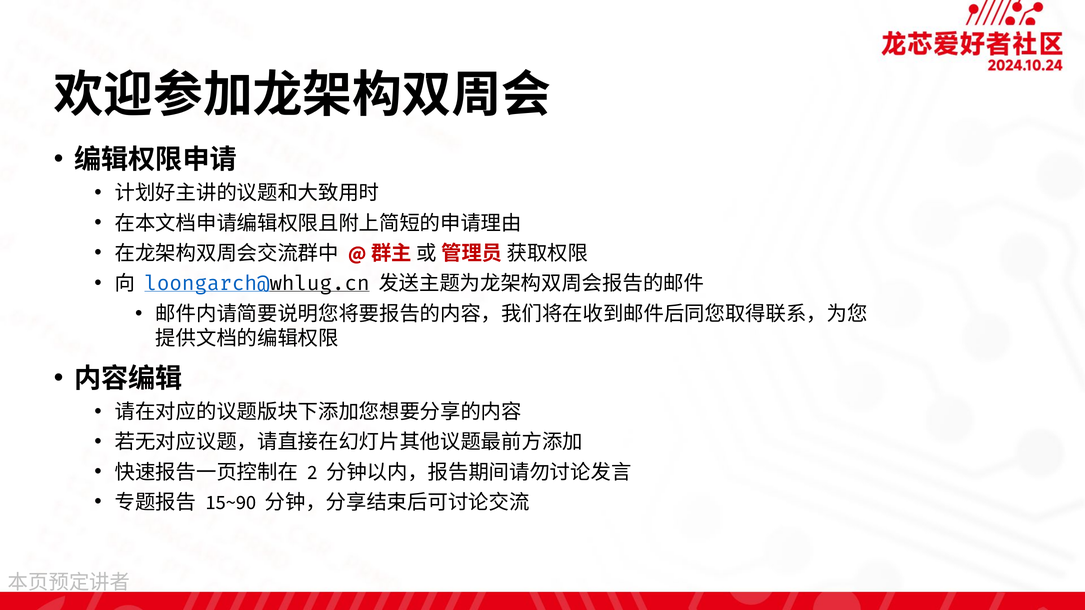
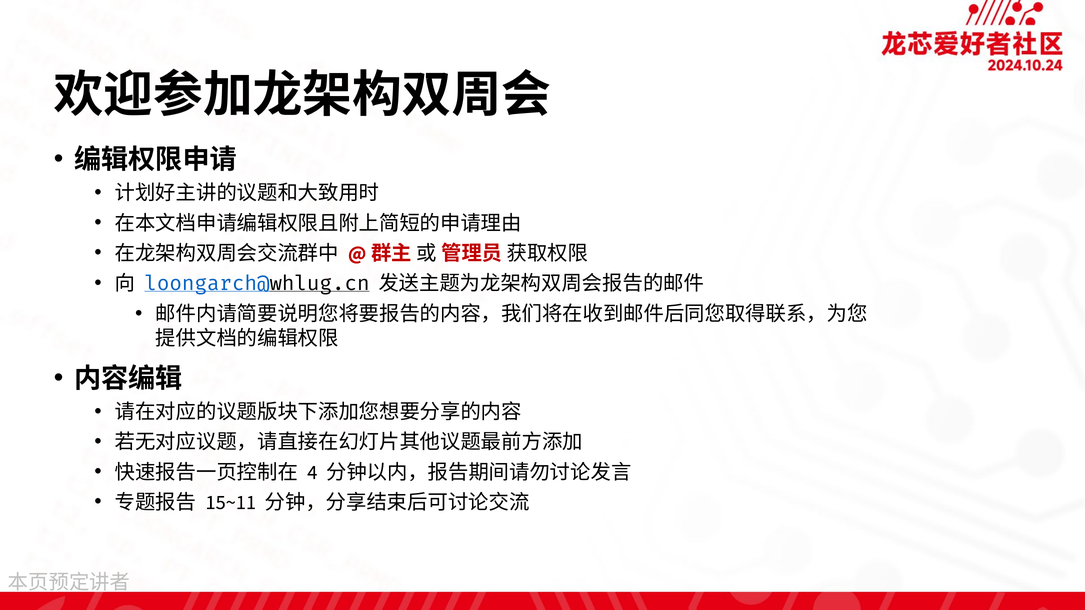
2: 2 -> 4
15~90: 15~90 -> 15~11
